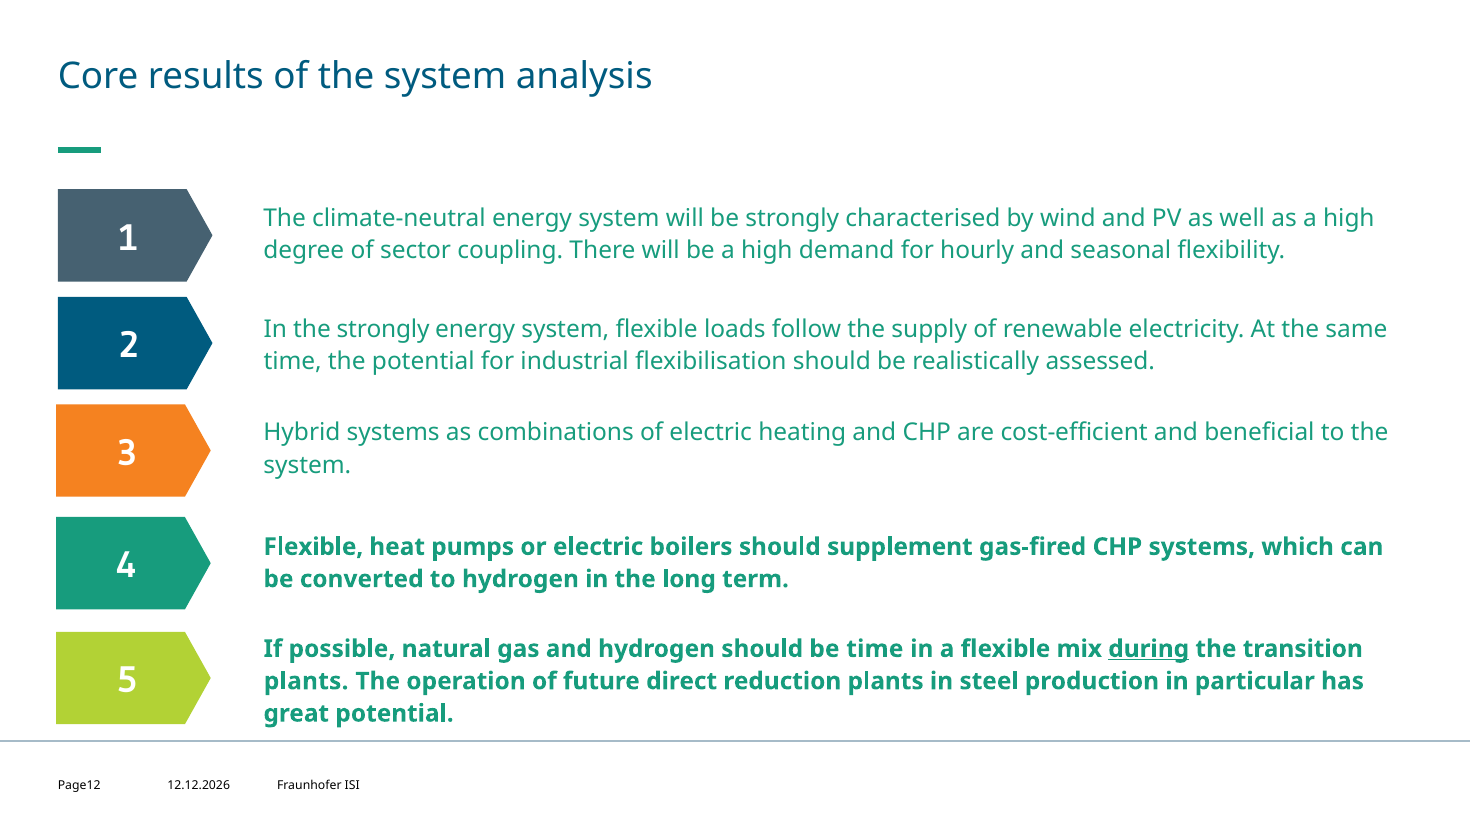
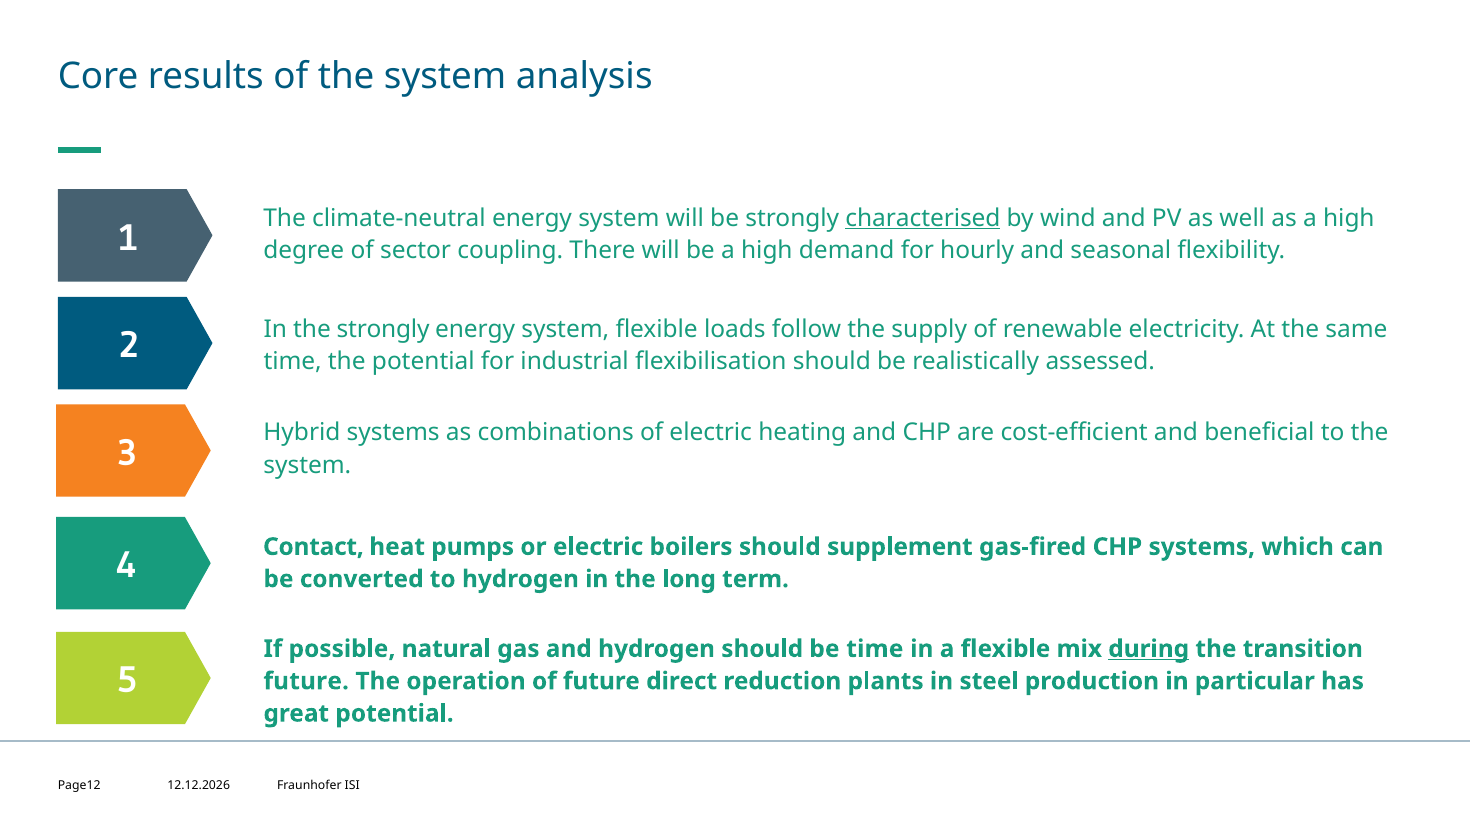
characterised underline: none -> present
Flexible at (313, 547): Flexible -> Contact
plants at (306, 681): plants -> future
